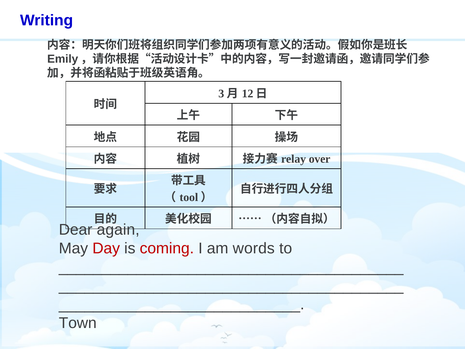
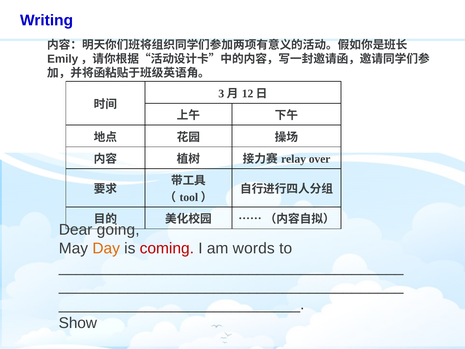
again: again -> going
Day colour: red -> orange
Town: Town -> Show
